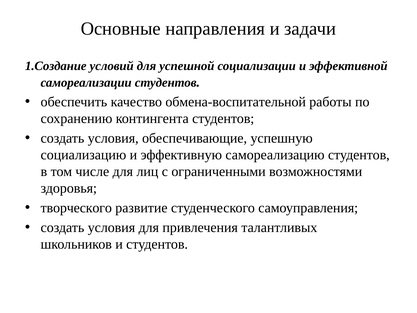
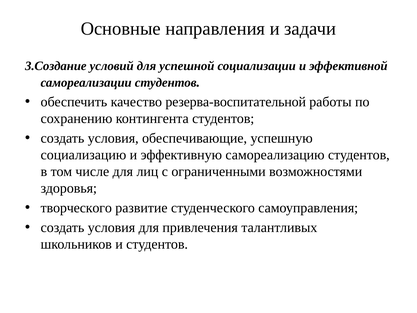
1.Создание: 1.Создание -> 3.Создание
обмена-воспитательной: обмена-воспитательной -> резерва-воспитательной
